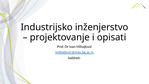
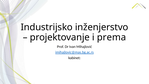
opisati: opisati -> prema
